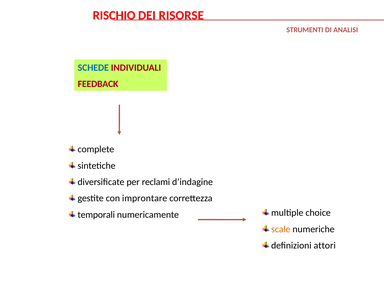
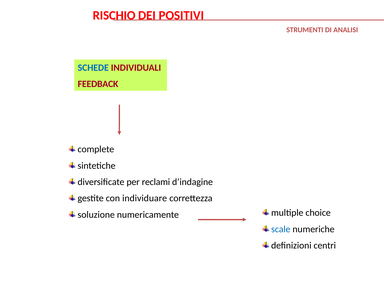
RISORSE: RISORSE -> POSITIVI
improntare: improntare -> individuare
temporali: temporali -> soluzione
scale colour: orange -> blue
attori: attori -> centri
